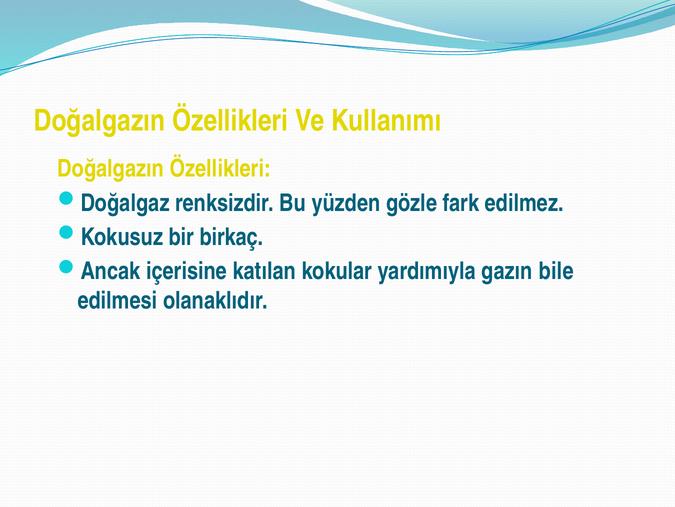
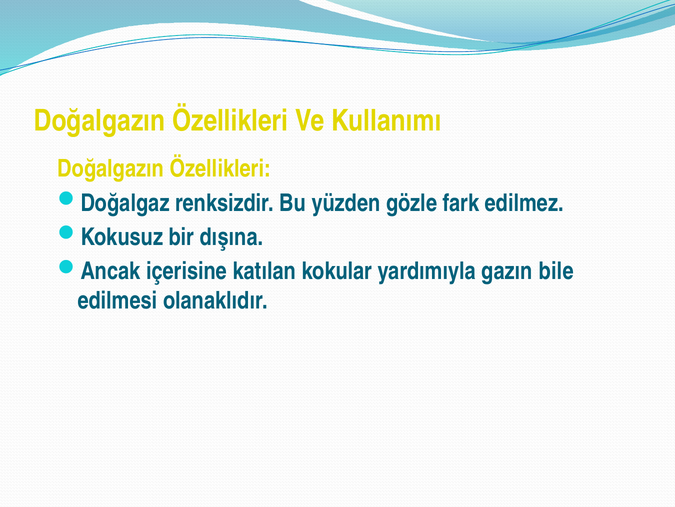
birkaç: birkaç -> dışına
